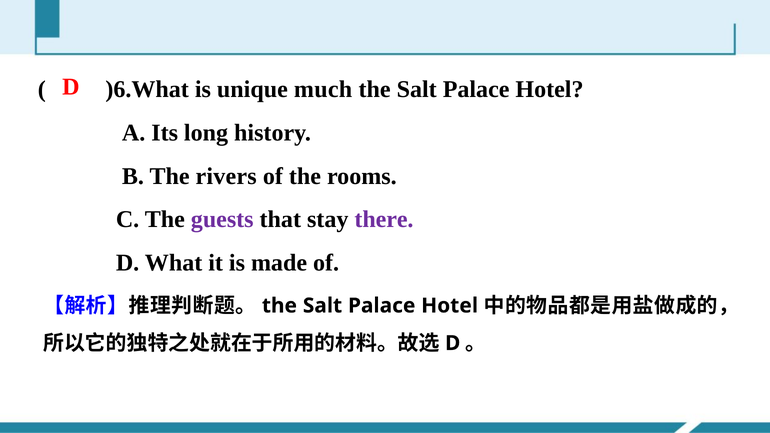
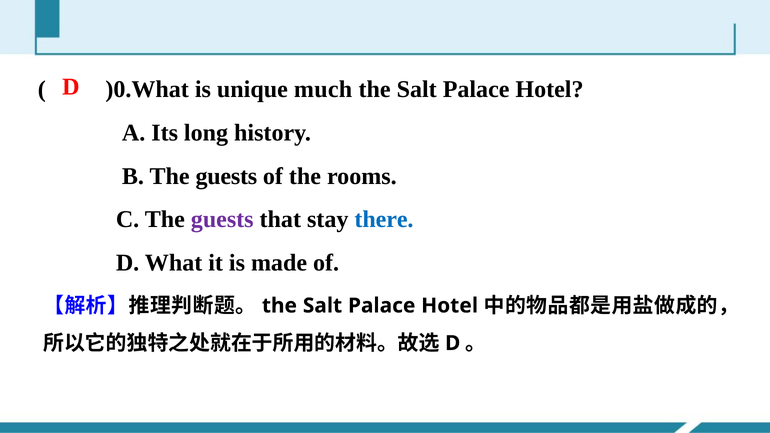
)6.What: )6.What -> )0.What
B The rivers: rivers -> guests
there colour: purple -> blue
